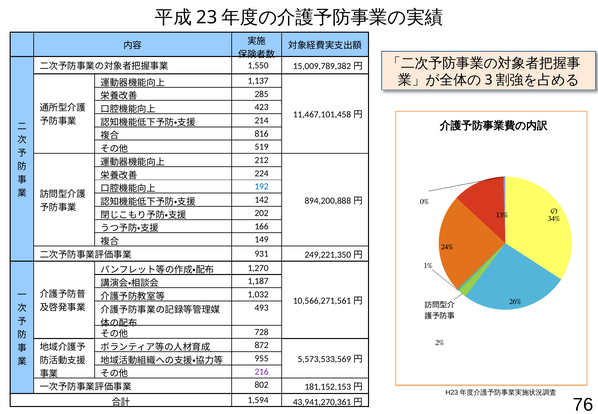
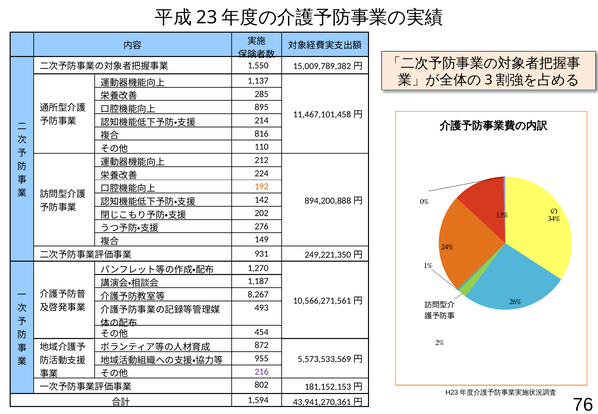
423: 423 -> 895
519: 519 -> 110
192 colour: blue -> orange
166: 166 -> 276
1,032: 1,032 -> 8,267
728: 728 -> 454
